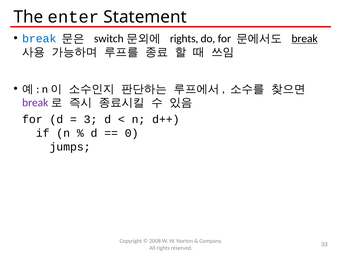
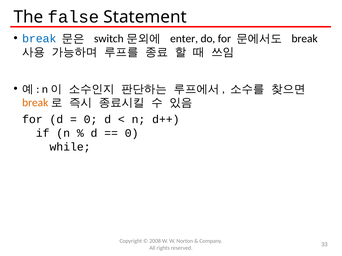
enter: enter -> false
rights at (184, 39): rights -> enter
break at (305, 39) underline: present -> none
break at (35, 103) colour: purple -> orange
3 at (91, 120): 3 -> 0
jumps: jumps -> while
